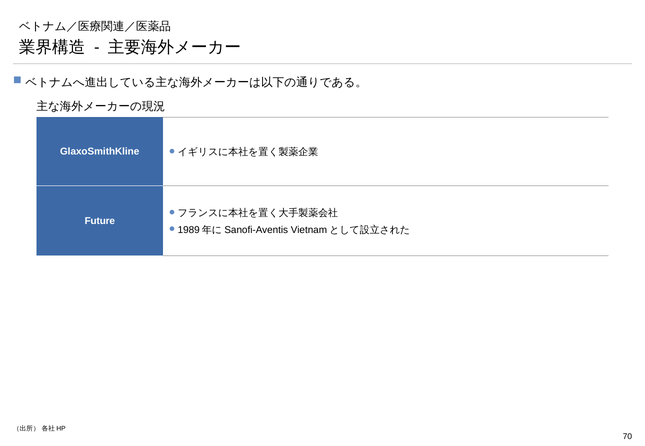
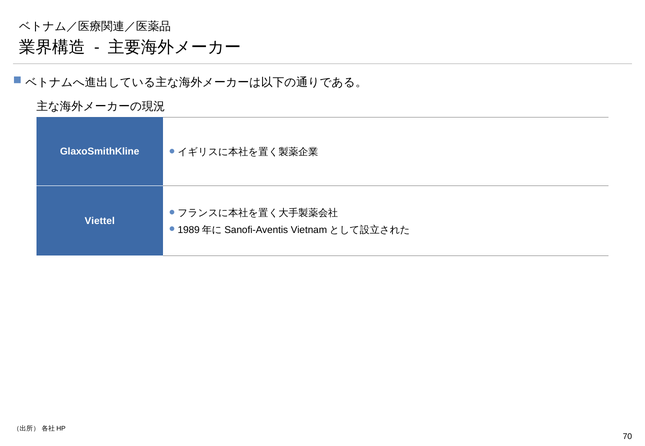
Future: Future -> Viettel
